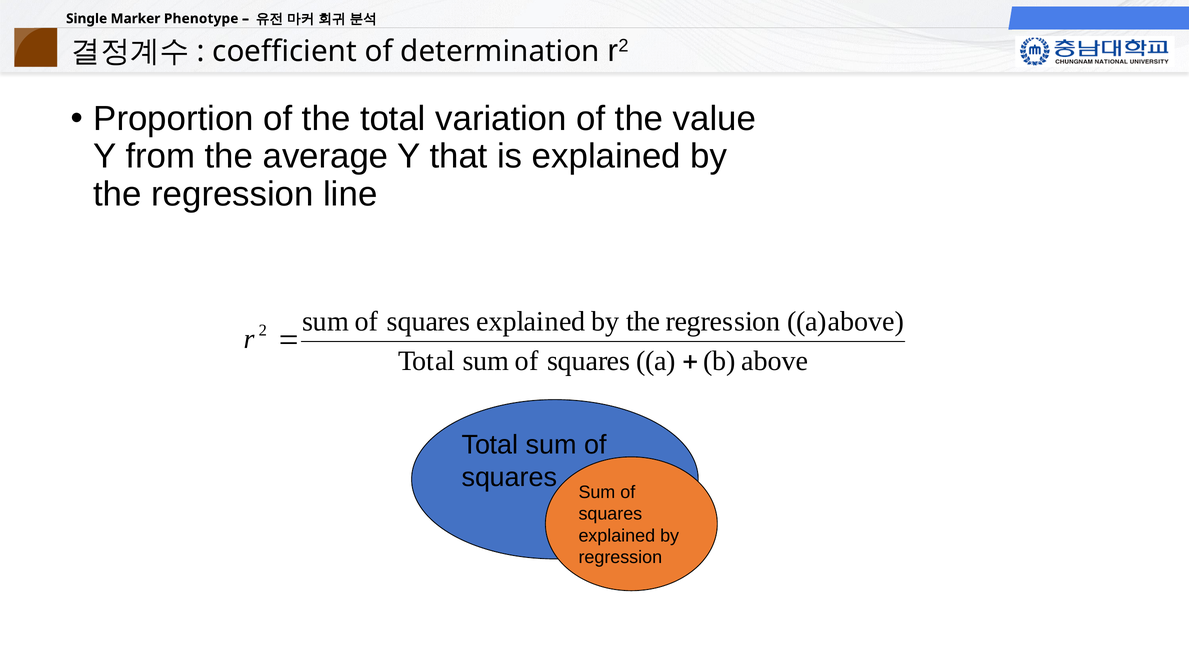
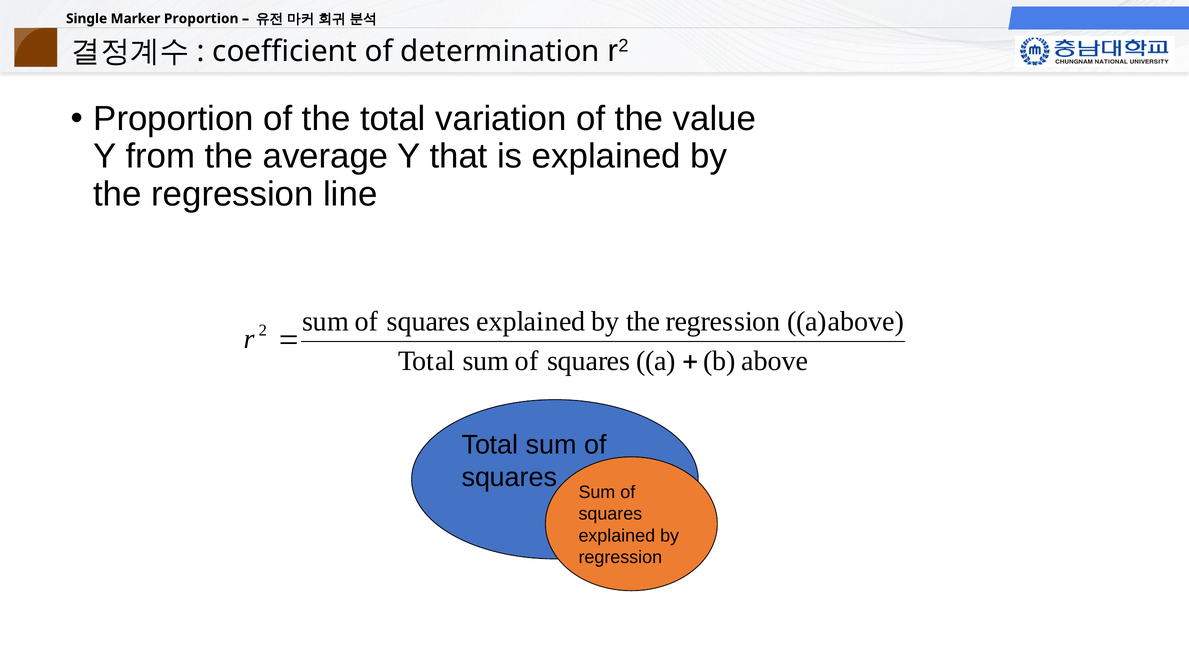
Phenotype at (201, 19): Phenotype -> Proportion
